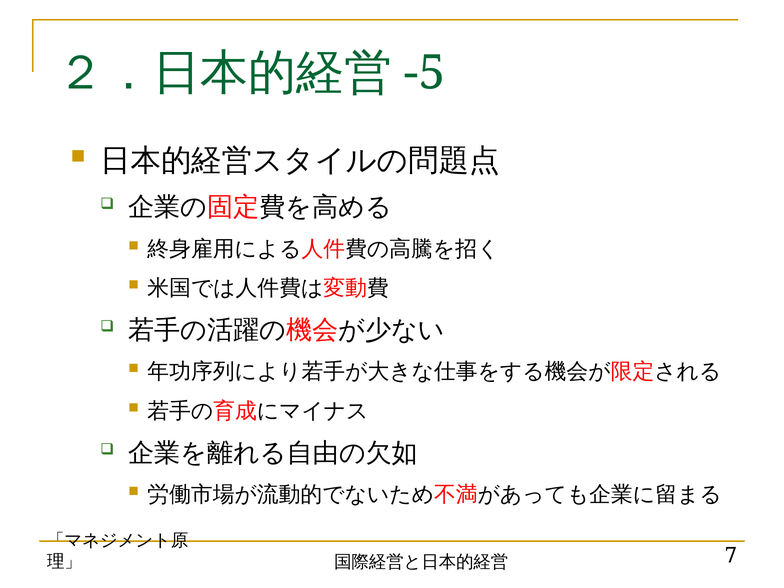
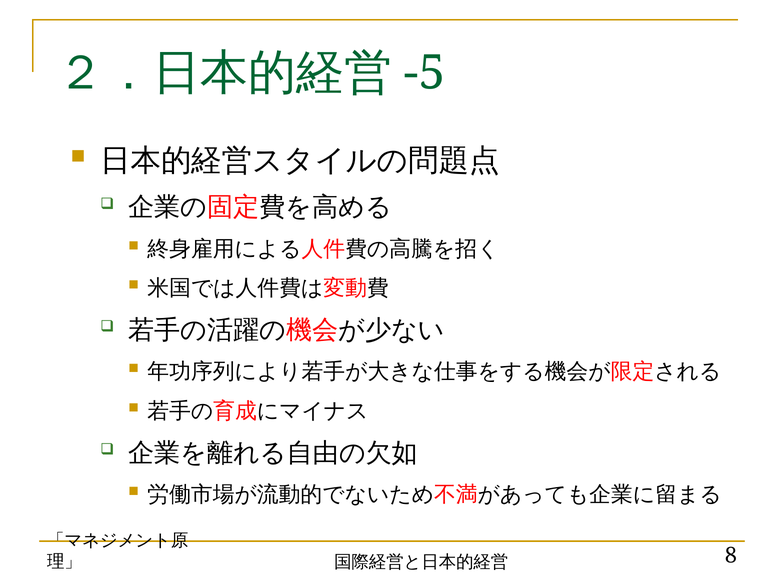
7: 7 -> 8
